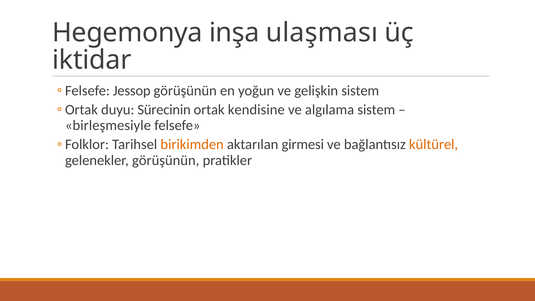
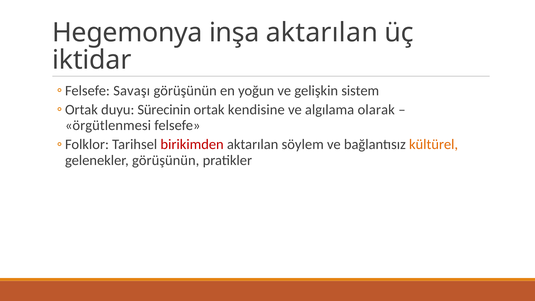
inşa ulaşması: ulaşması -> aktarılan
Jessop: Jessop -> Savaşı
algılama sistem: sistem -> olarak
birleşmesiyle: birleşmesiyle -> örgütlenmesi
birikimden colour: orange -> red
girmesi: girmesi -> söylem
